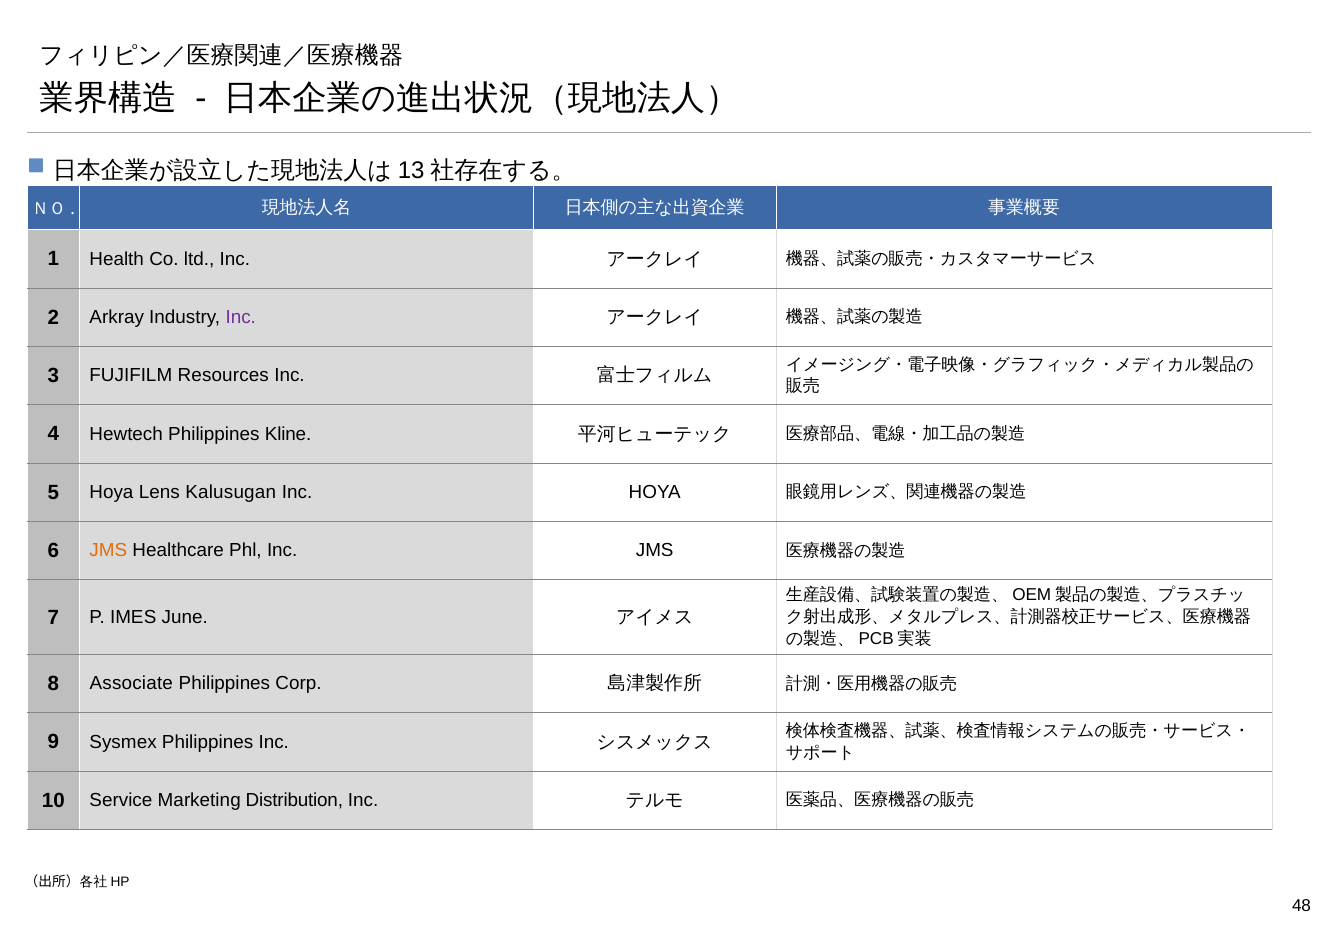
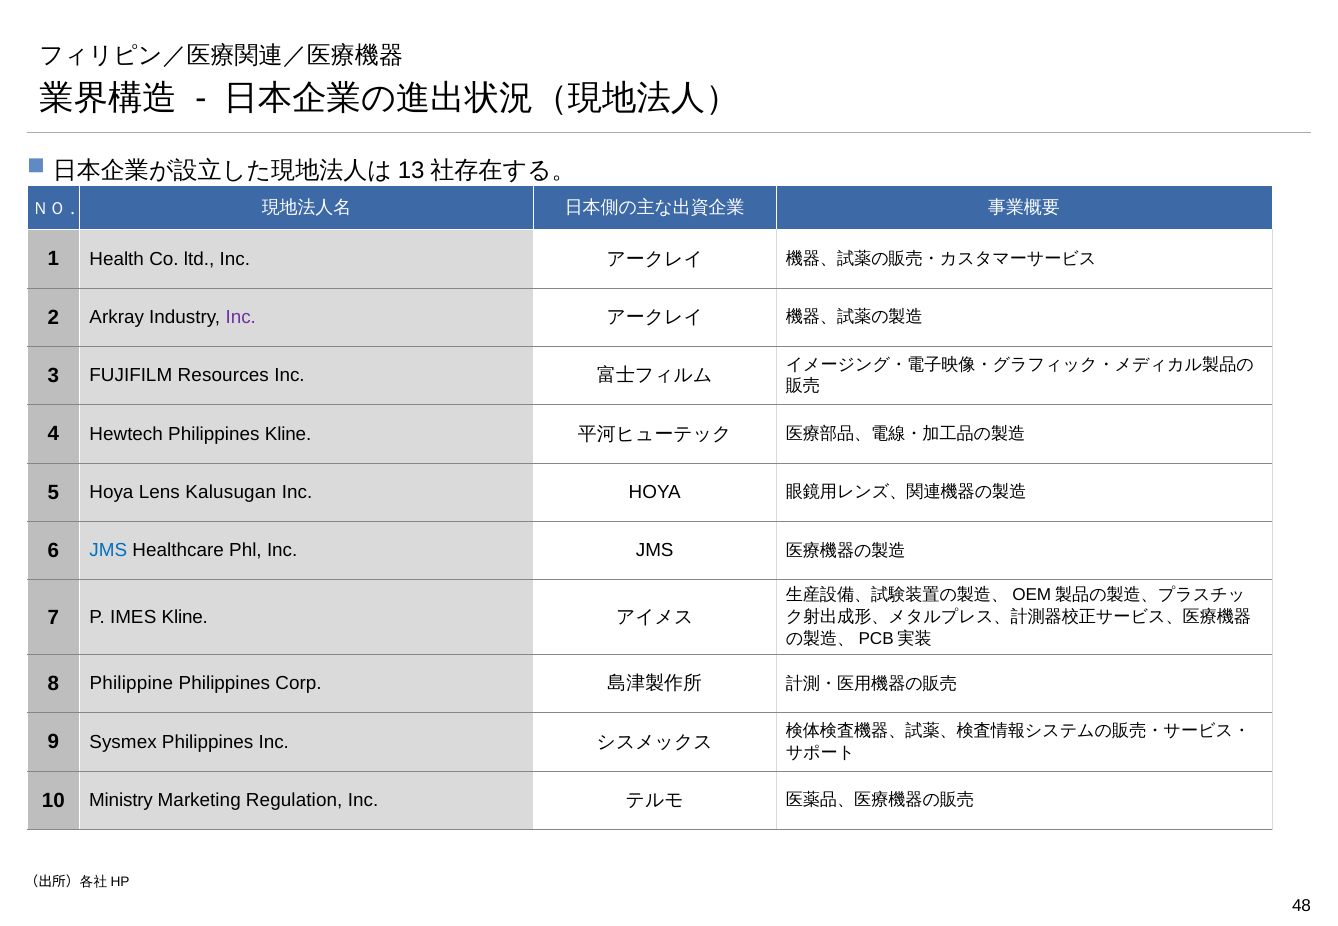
JMS at (108, 551) colour: orange -> blue
IMES June: June -> Kline
Associate: Associate -> Philippine
Service: Service -> Ministry
Distribution: Distribution -> Regulation
